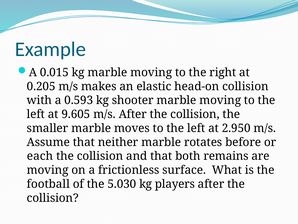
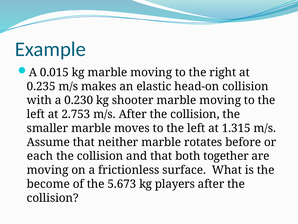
0.205: 0.205 -> 0.235
0.593: 0.593 -> 0.230
9.605: 9.605 -> 2.753
2.950: 2.950 -> 1.315
remains: remains -> together
football: football -> become
5.030: 5.030 -> 5.673
